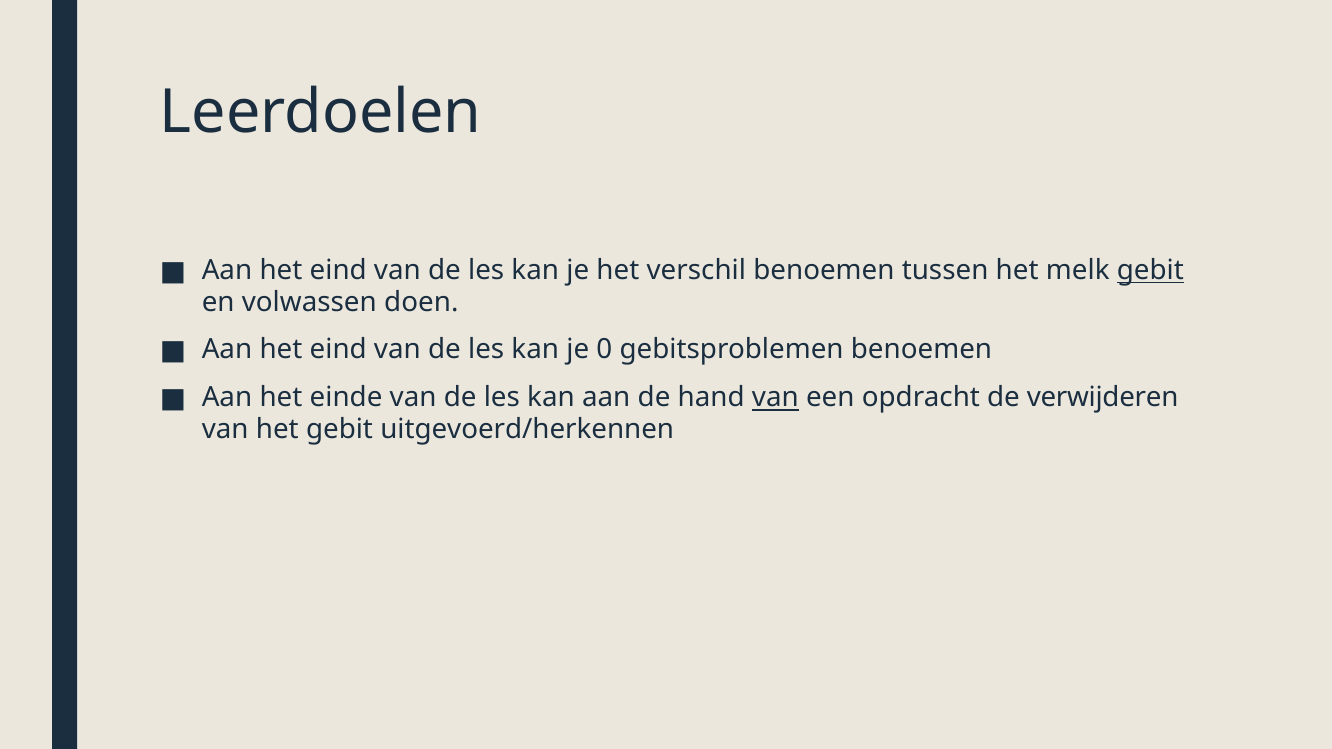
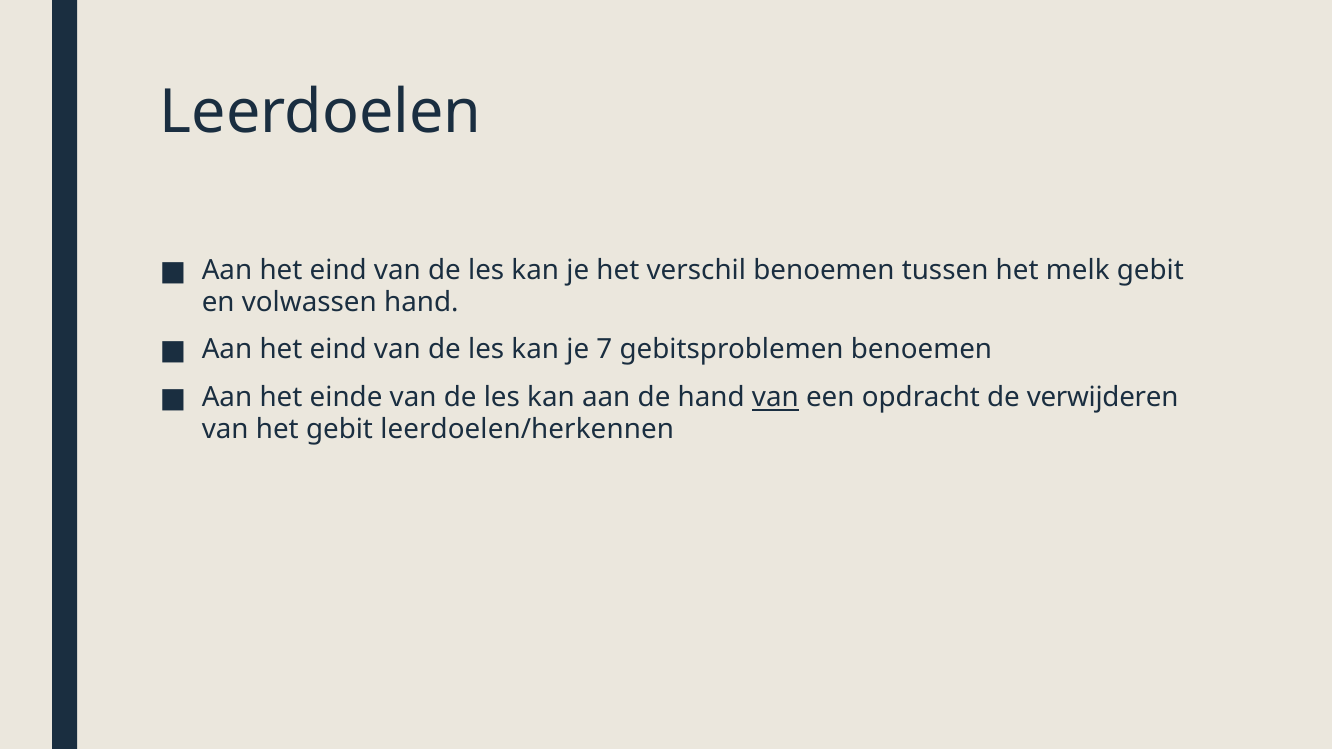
gebit at (1150, 271) underline: present -> none
volwassen doen: doen -> hand
0: 0 -> 7
uitgevoerd/herkennen: uitgevoerd/herkennen -> leerdoelen/herkennen
